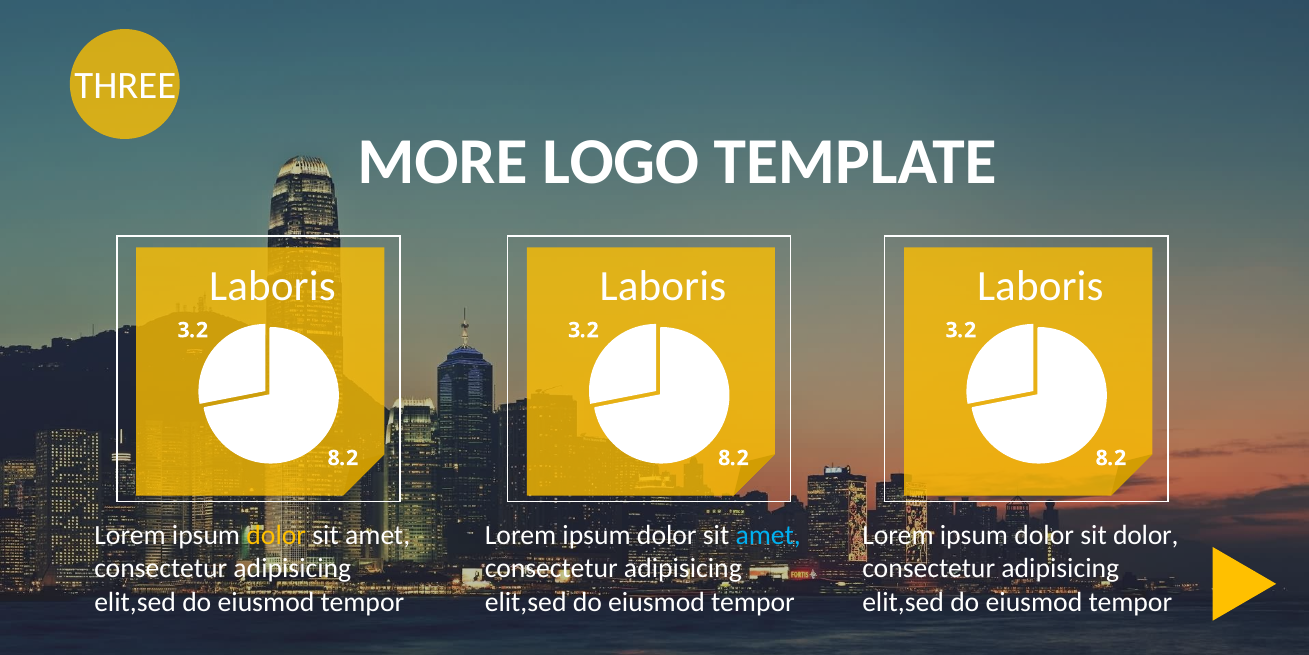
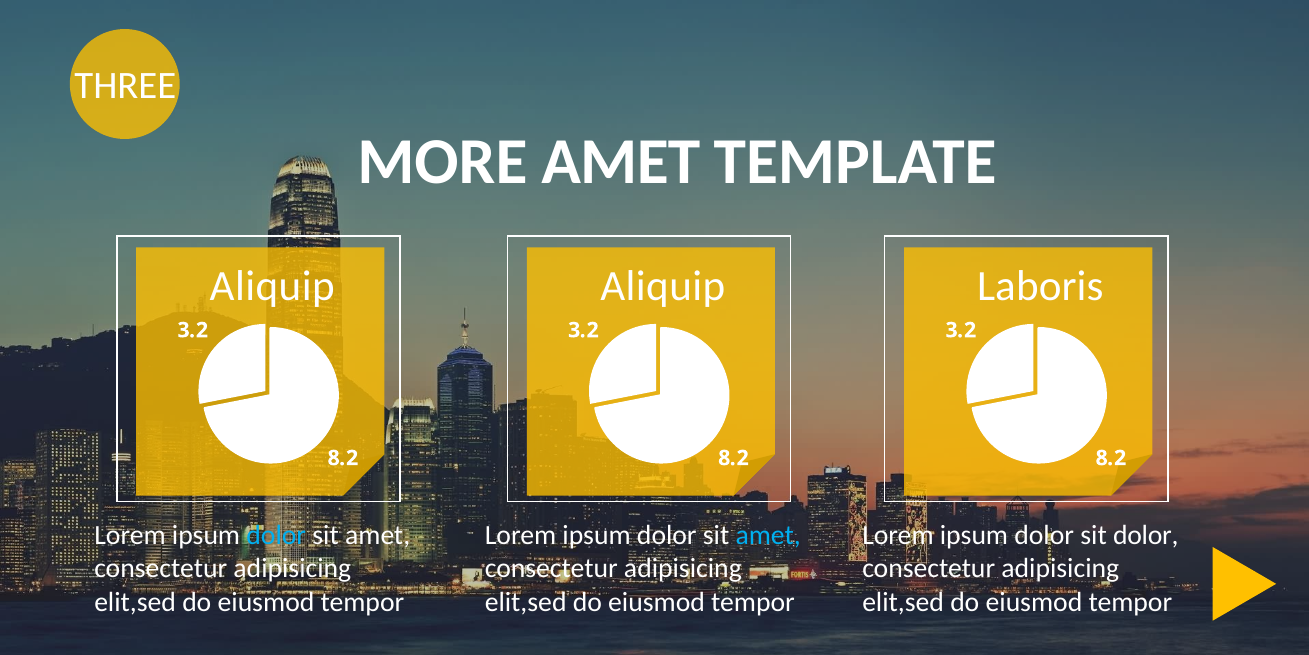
MORE LOGO: LOGO -> AMET
Laboris at (272, 286): Laboris -> Aliquip
Laboris at (663, 286): Laboris -> Aliquip
dolor at (276, 535) colour: yellow -> light blue
